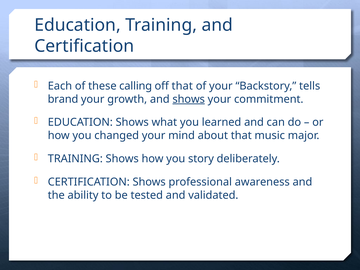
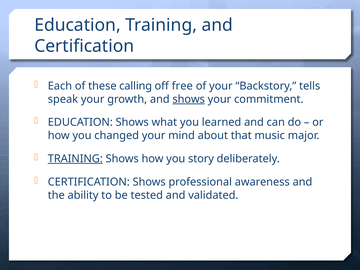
off that: that -> free
brand: brand -> speak
TRAINING at (75, 159) underline: none -> present
